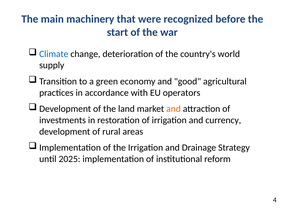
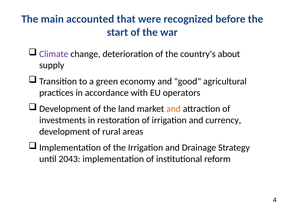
machinery: machinery -> accounted
Climate colour: blue -> purple
world: world -> about
2025: 2025 -> 2043
